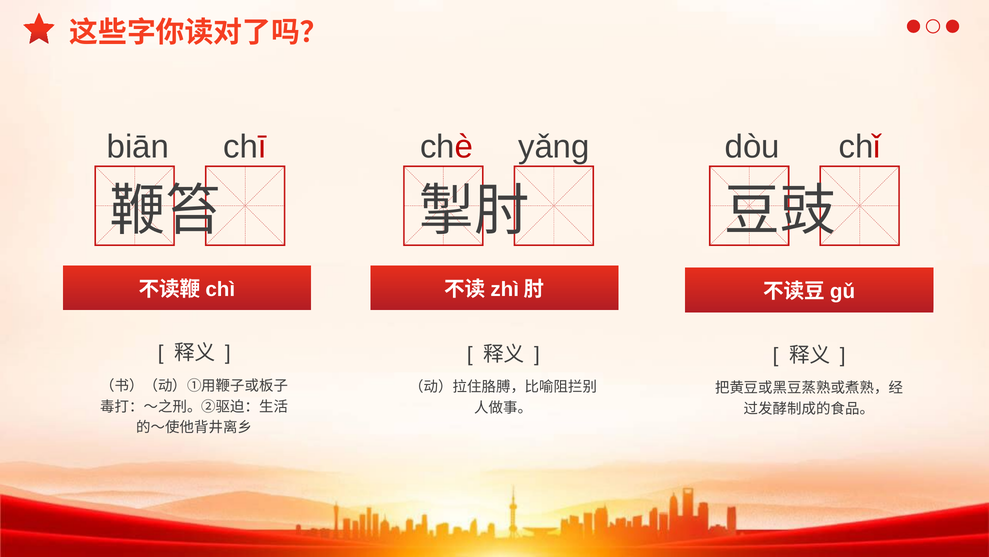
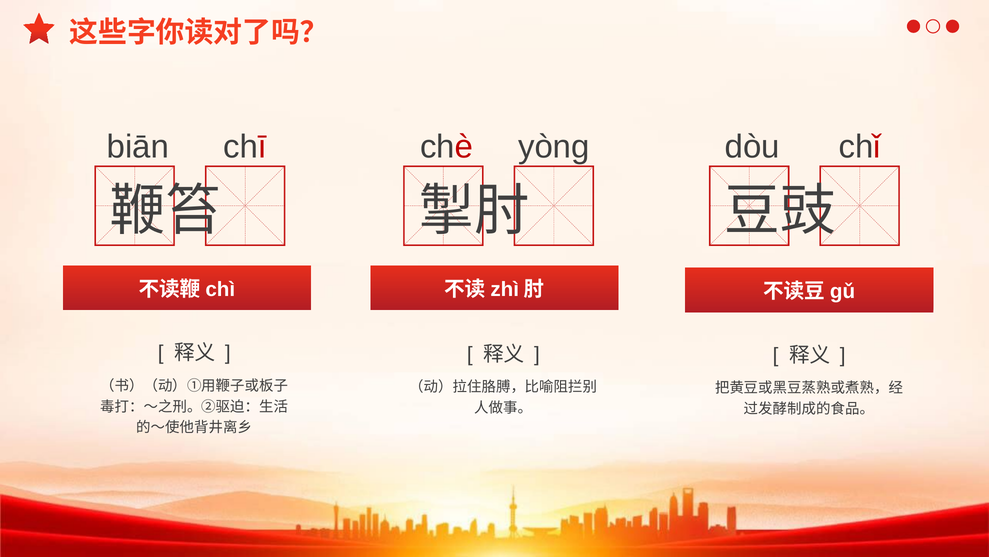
yǎng: yǎng -> yòng
